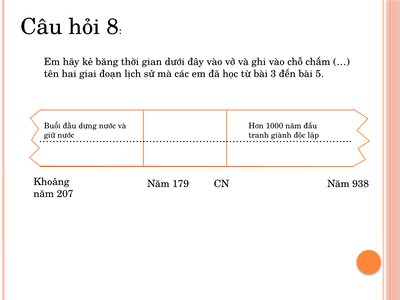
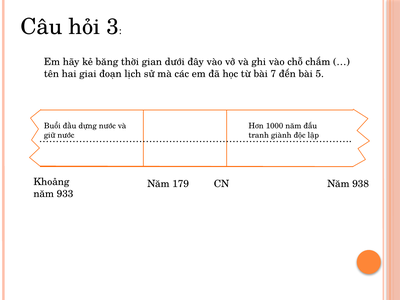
8: 8 -> 3
3: 3 -> 7
207: 207 -> 933
